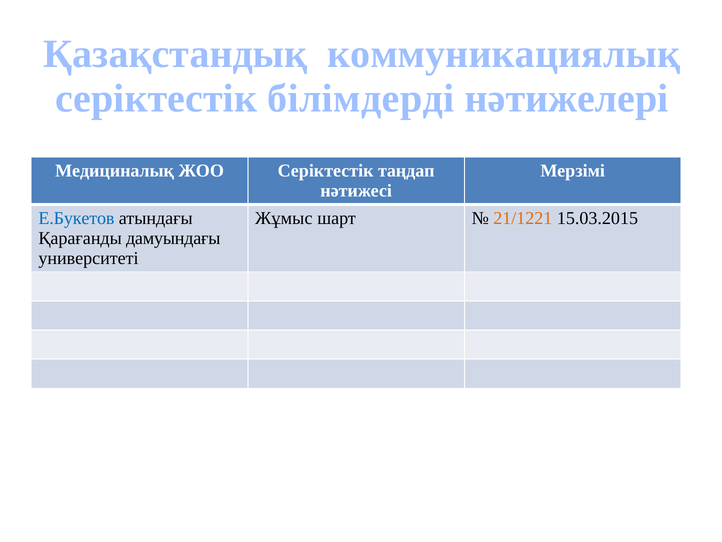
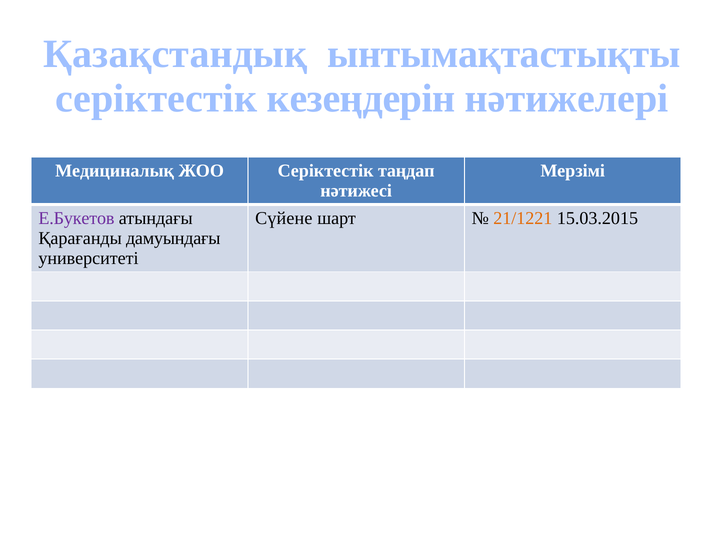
коммуникациялық: коммуникациялық -> ынтымақтастықты
білімдерді: білімдерді -> кезеңдерін
Е.Букетов colour: blue -> purple
Жұмыс: Жұмыс -> Сүйене
